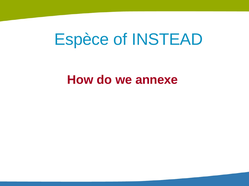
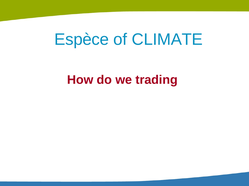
INSTEAD: INSTEAD -> CLIMATE
annexe: annexe -> trading
